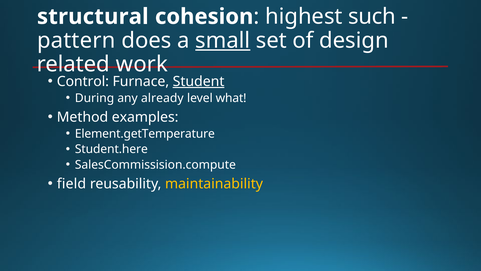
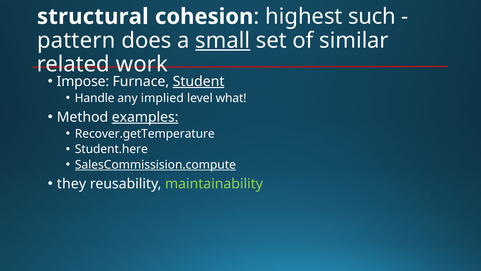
design: design -> similar
Control: Control -> Impose
During: During -> Handle
already: already -> implied
examples underline: none -> present
Element.getTemperature: Element.getTemperature -> Recover.getTemperature
SalesCommissision.compute underline: none -> present
field: field -> they
maintainability colour: yellow -> light green
